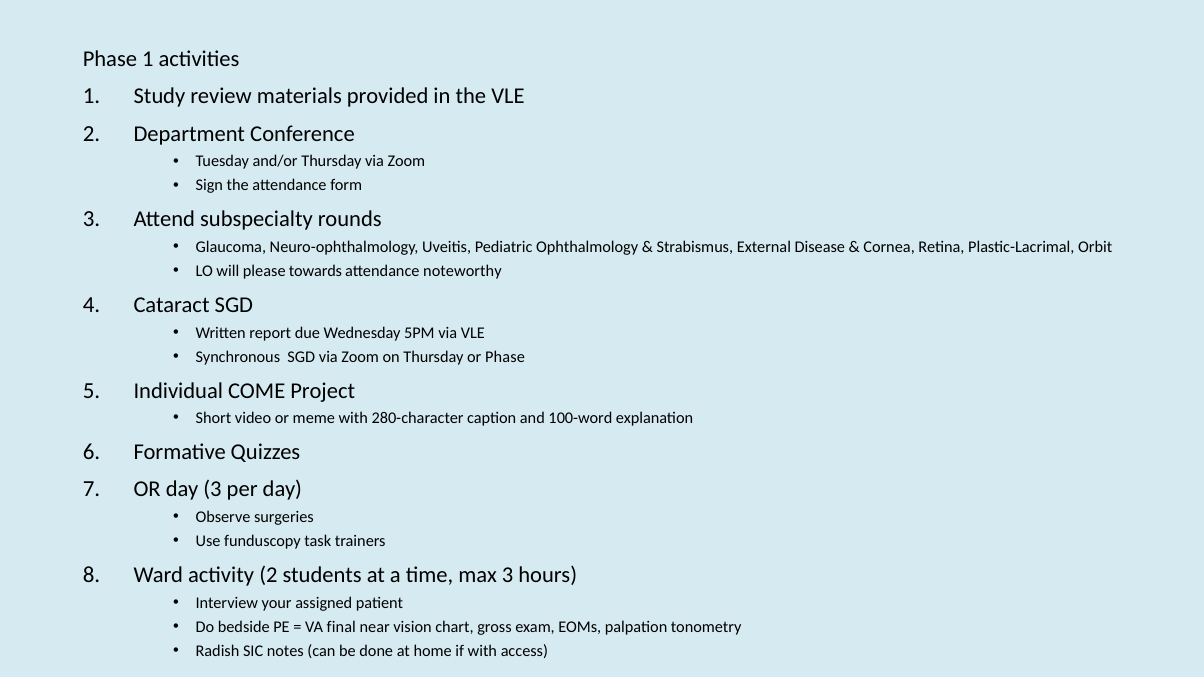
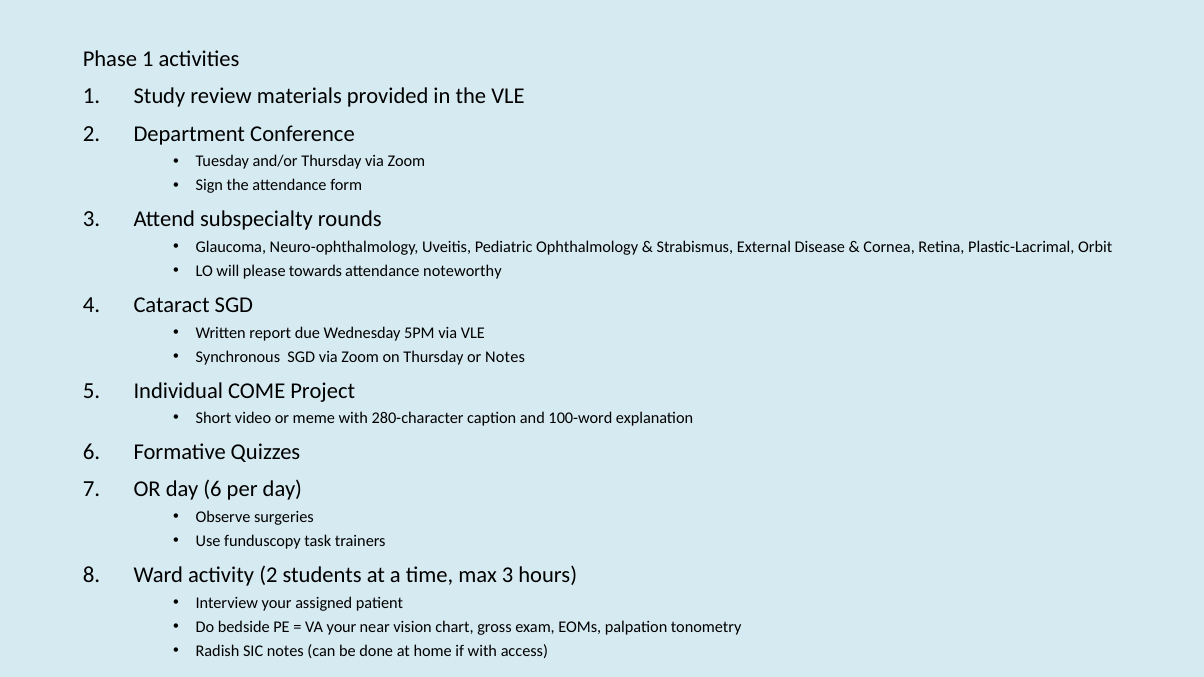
or Phase: Phase -> Notes
day 3: 3 -> 6
VA final: final -> your
